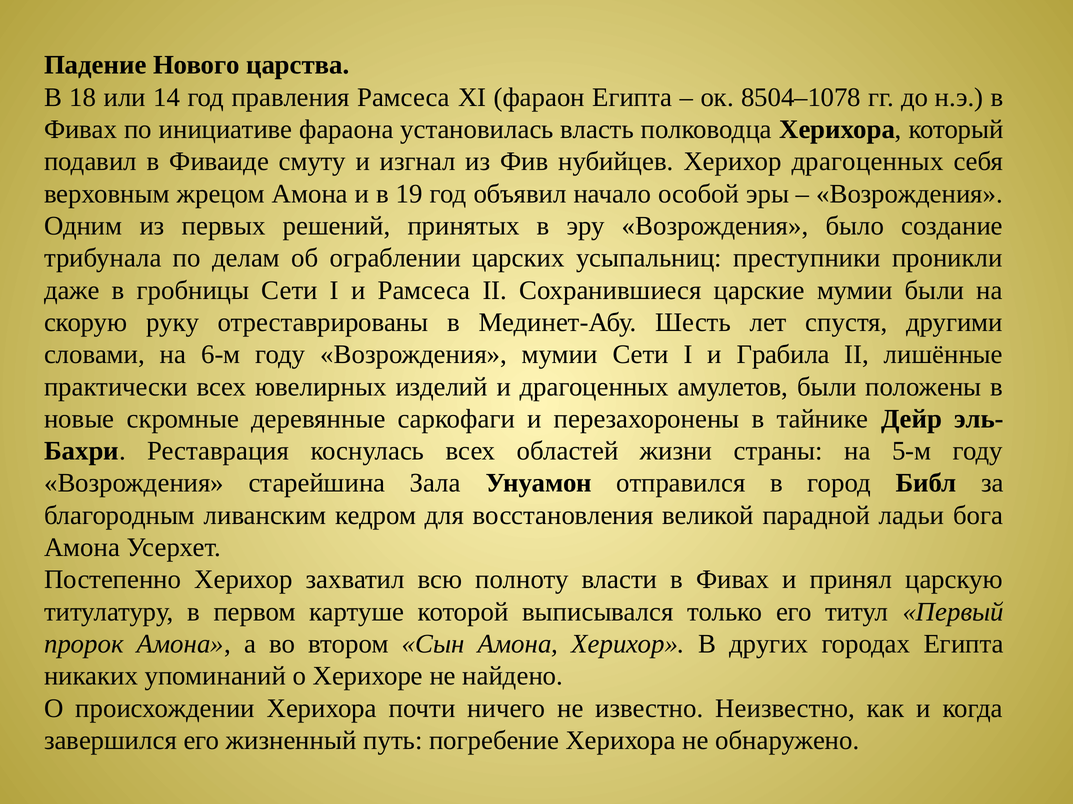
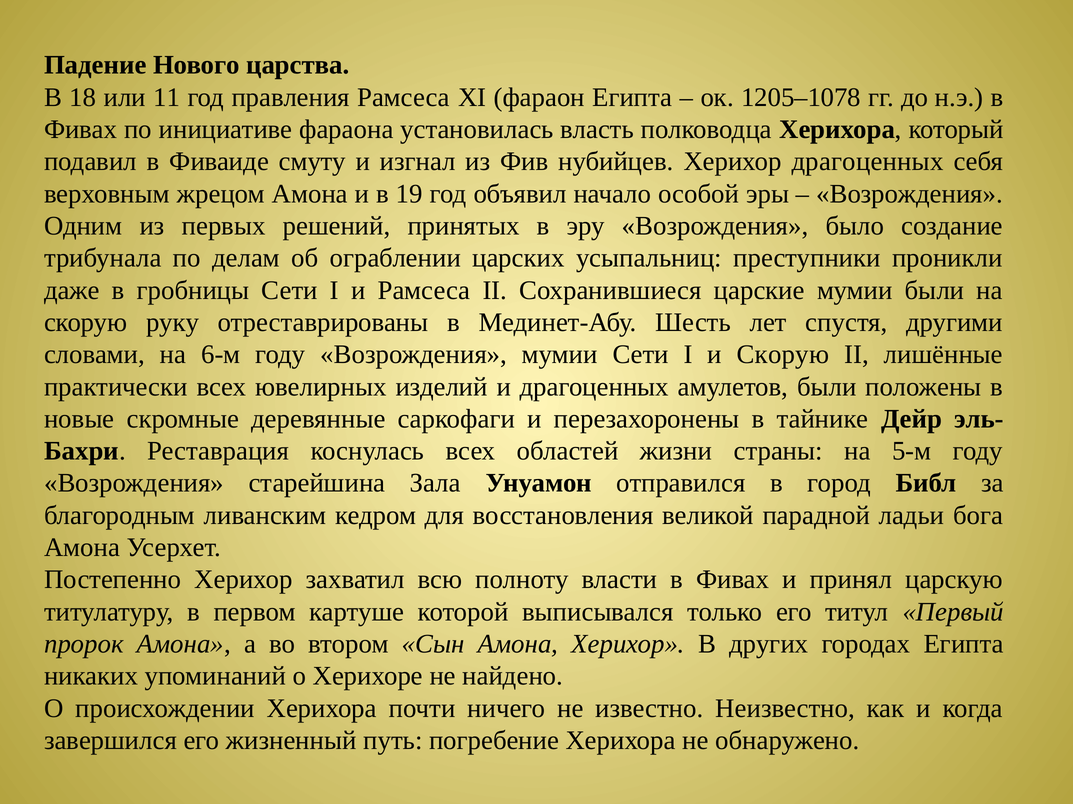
14: 14 -> 11
8504–1078: 8504–1078 -> 1205–1078
и Грабила: Грабила -> Скорую
